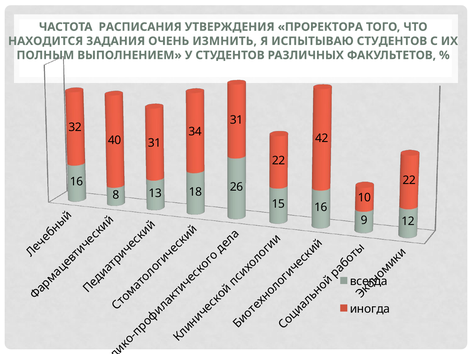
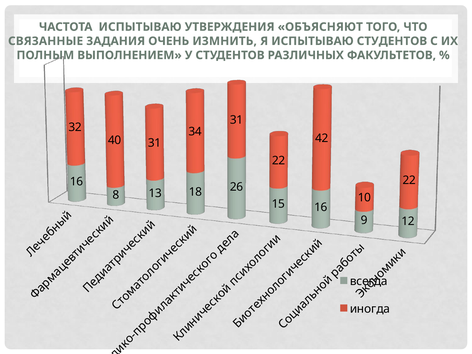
ЧАСТОТА РАСПИСАНИЯ: РАСПИСАНИЯ -> ИСПЫТЫВАЮ
ПРОРЕКТОРА: ПРОРЕКТОРА -> ОБЪЯСНЯЮТ
НАХОДИТСЯ: НАХОДИТСЯ -> СВЯЗАННЫЕ
